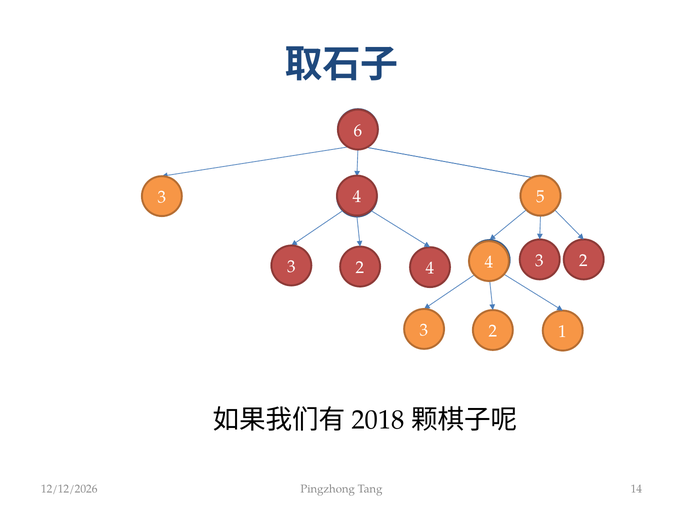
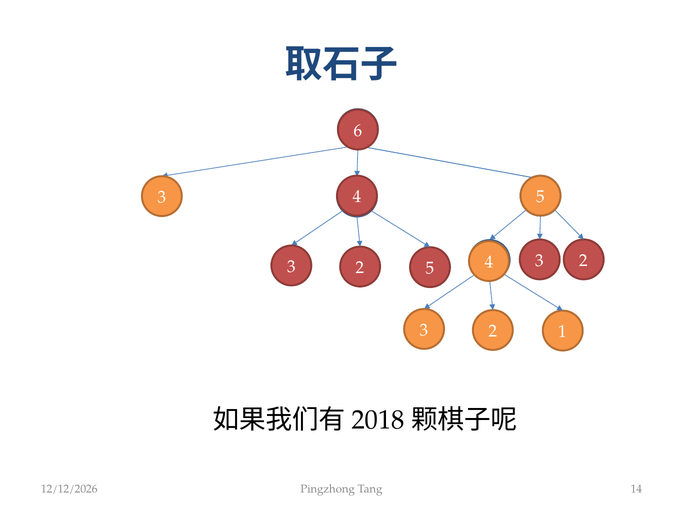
4 at (430, 268): 4 -> 5
